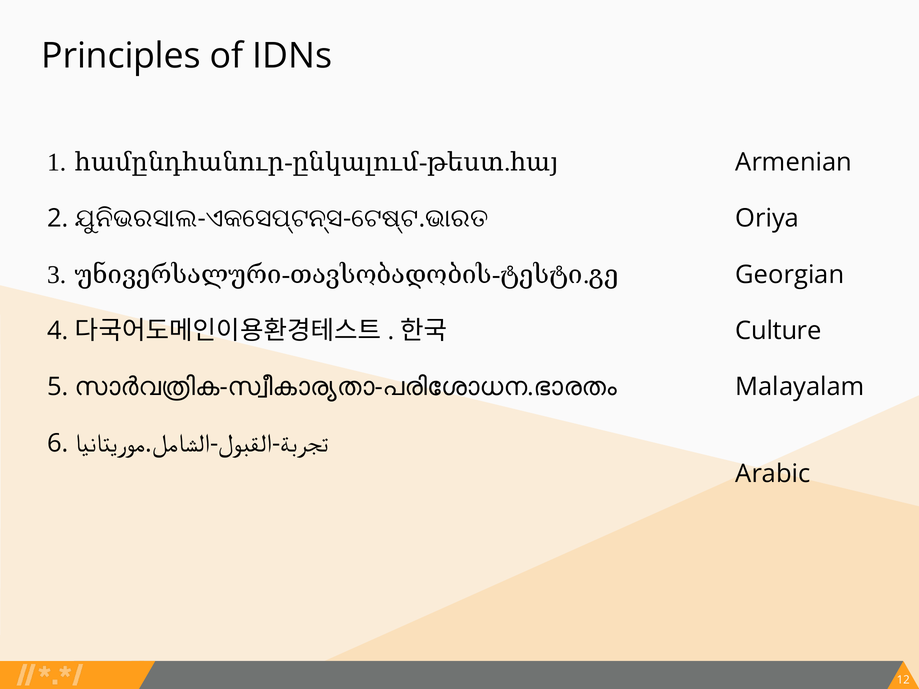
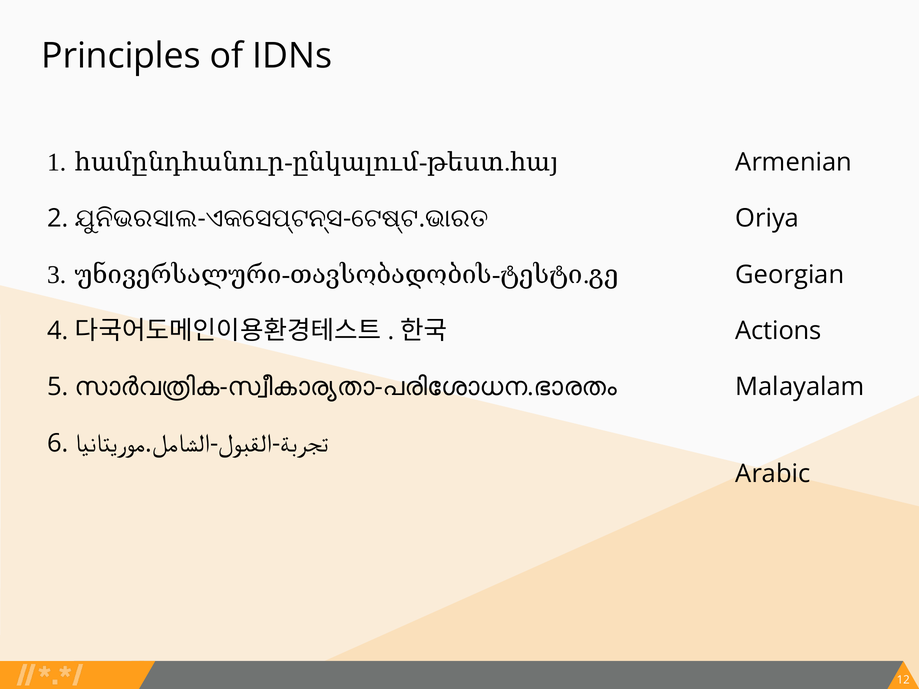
Culture: Culture -> Actions
